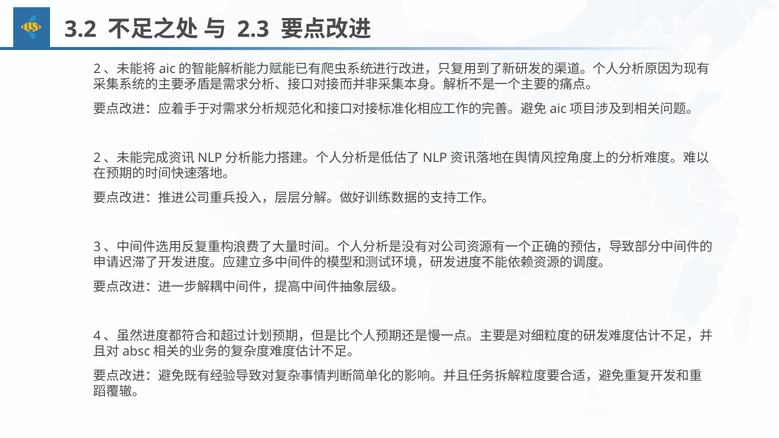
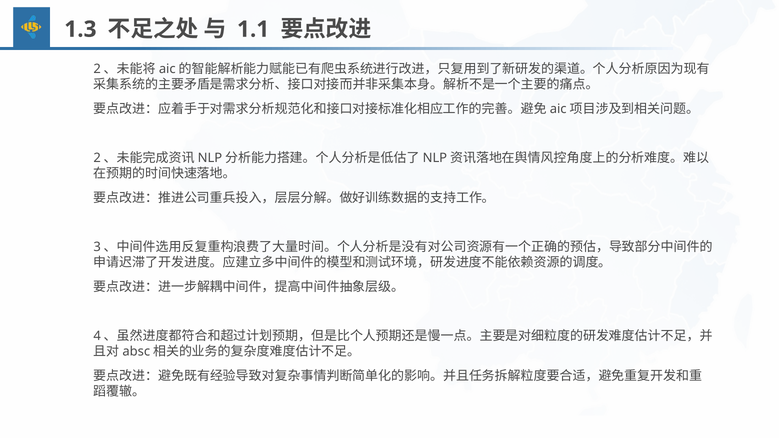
3.2: 3.2 -> 1.3
2.3: 2.3 -> 1.1
